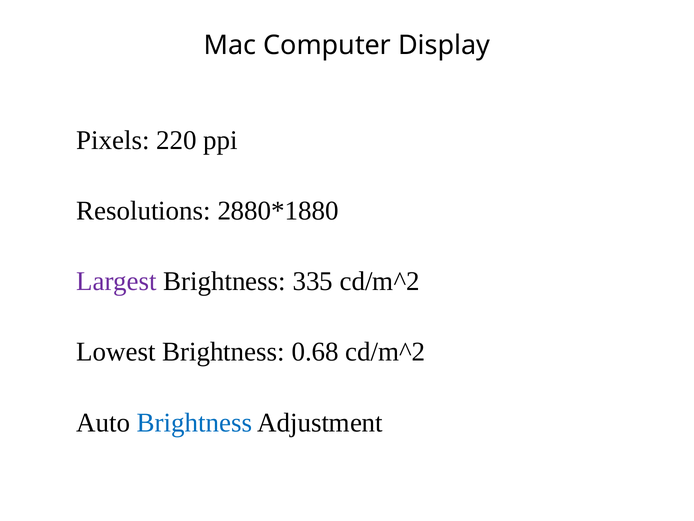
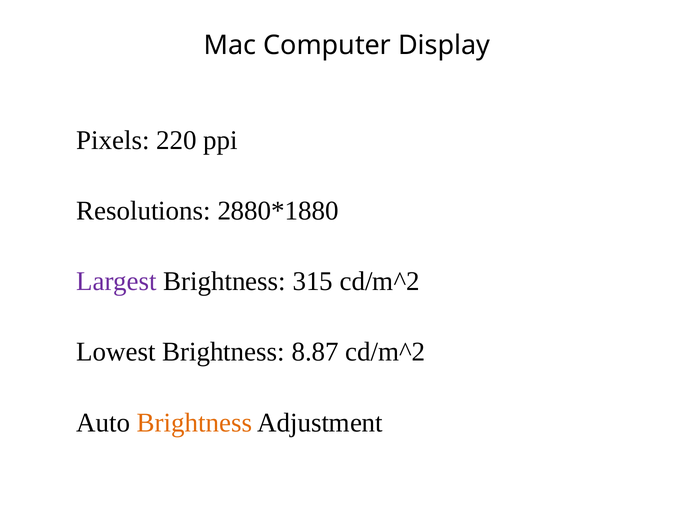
335: 335 -> 315
0.68: 0.68 -> 8.87
Brightness at (194, 422) colour: blue -> orange
